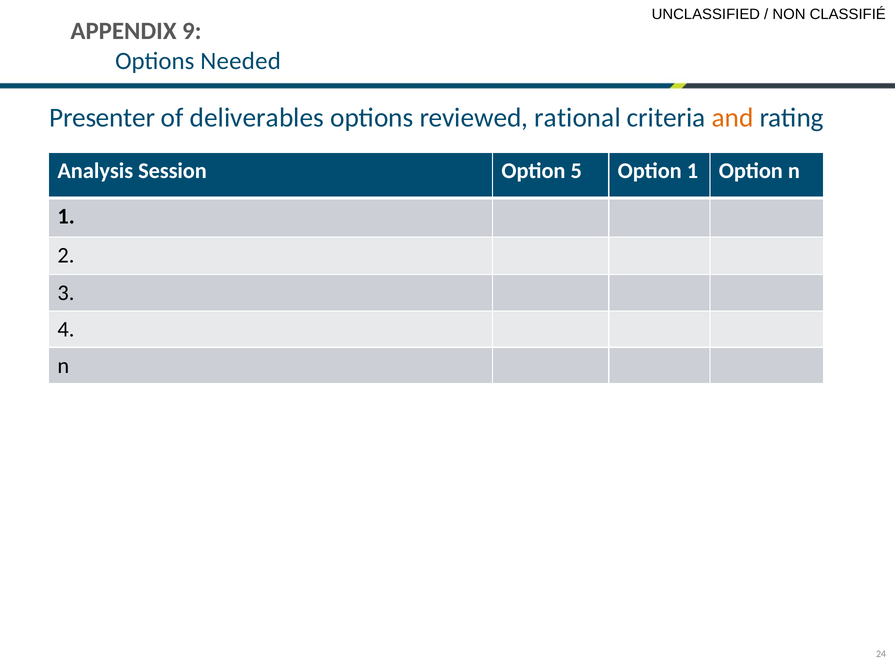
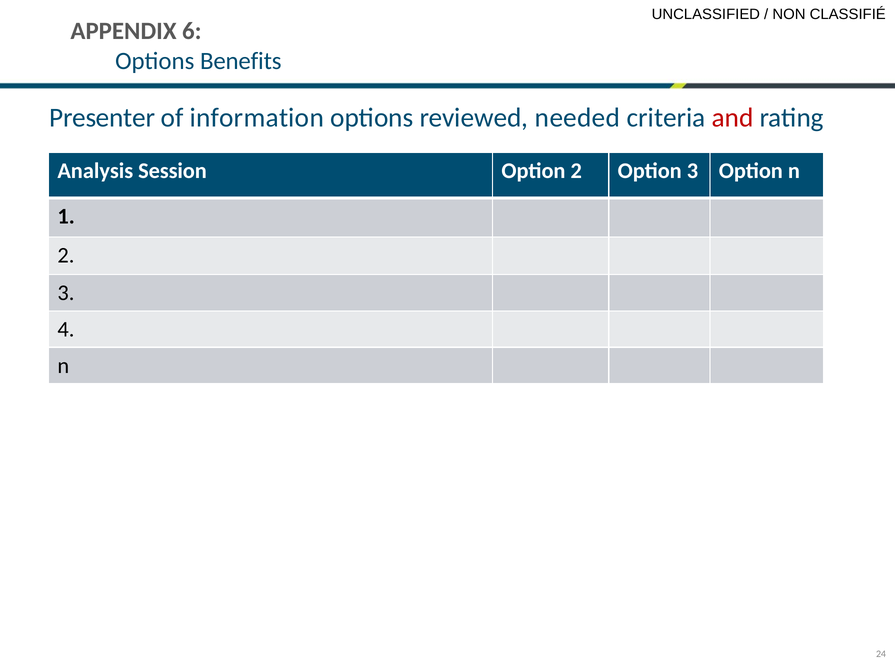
9: 9 -> 6
Needed: Needed -> Benefits
deliverables: deliverables -> information
rational: rational -> needed
and colour: orange -> red
Option 5: 5 -> 2
Option 1: 1 -> 3
